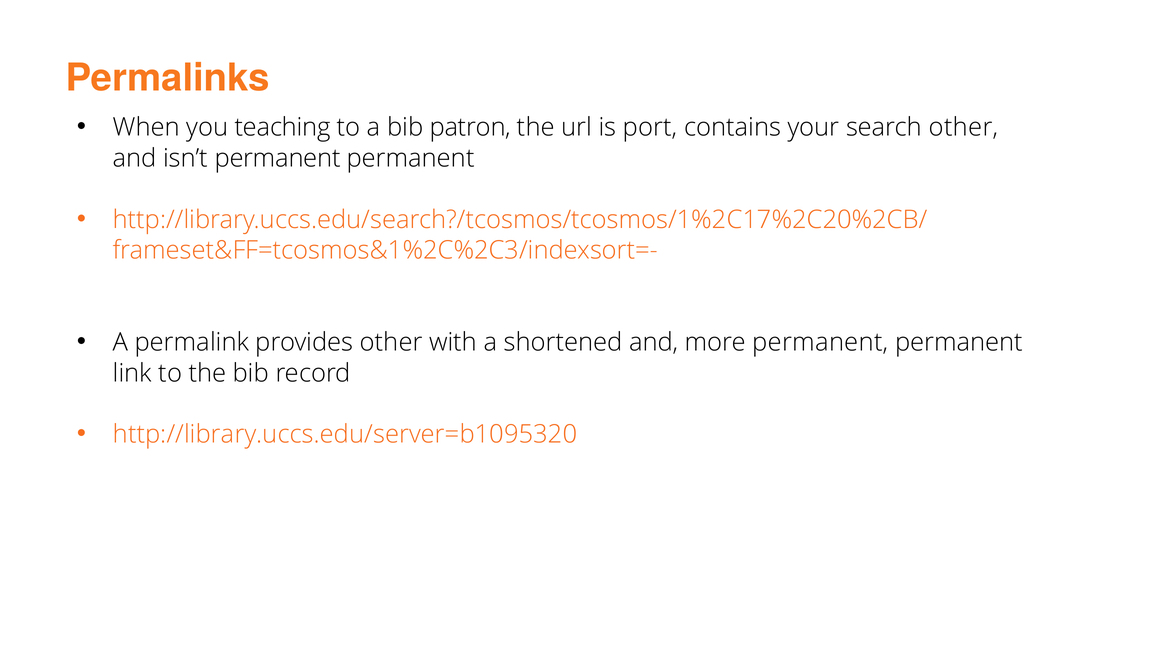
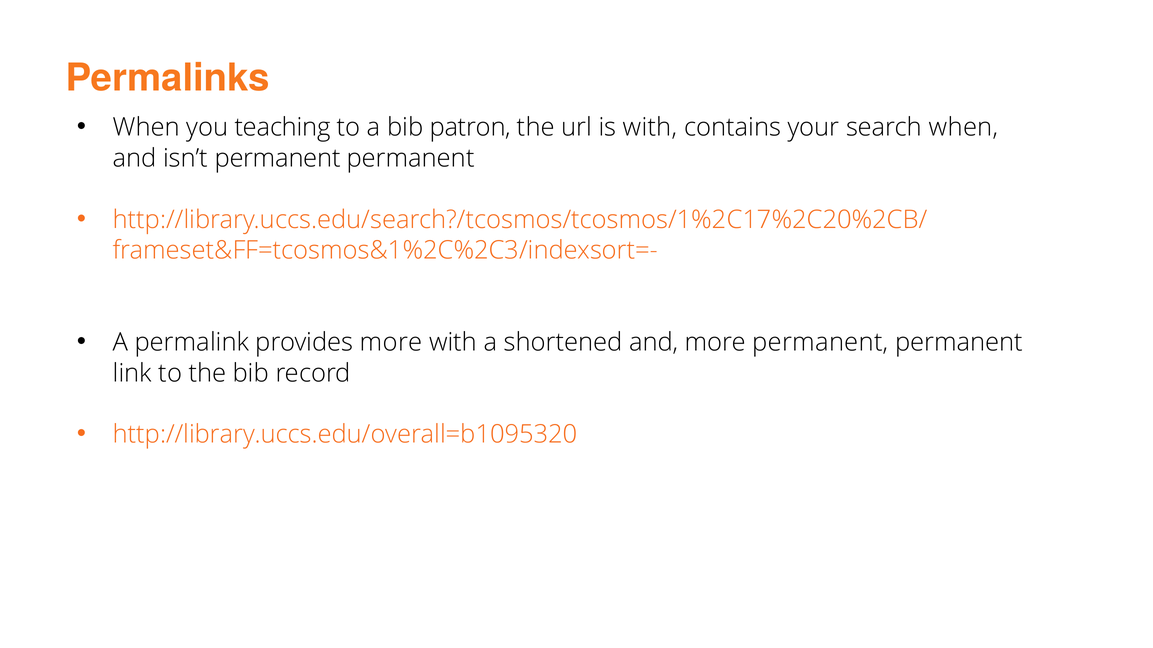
is port: port -> with
search other: other -> when
provides other: other -> more
http://library.uccs.edu/server=b1095320: http://library.uccs.edu/server=b1095320 -> http://library.uccs.edu/overall=b1095320
